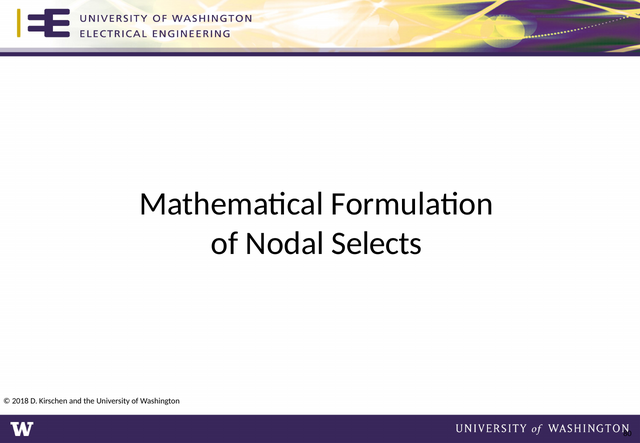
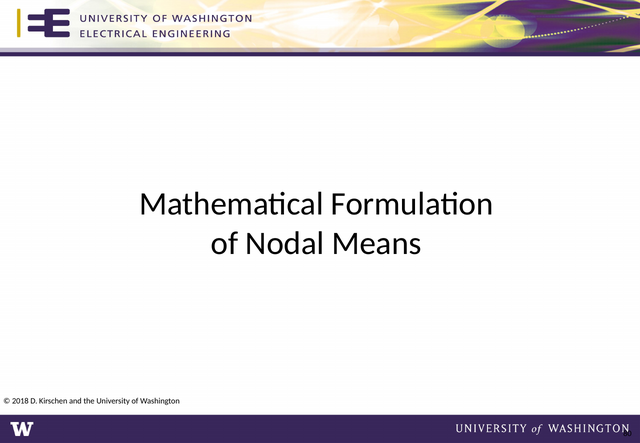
Selects: Selects -> Means
